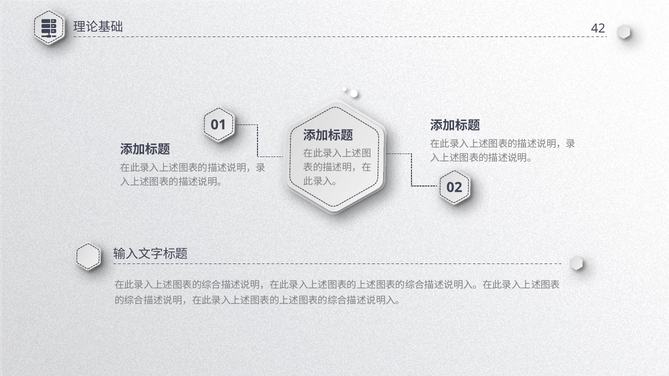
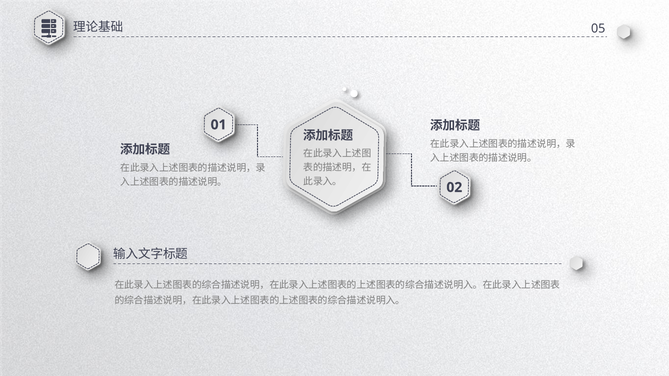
42: 42 -> 05
